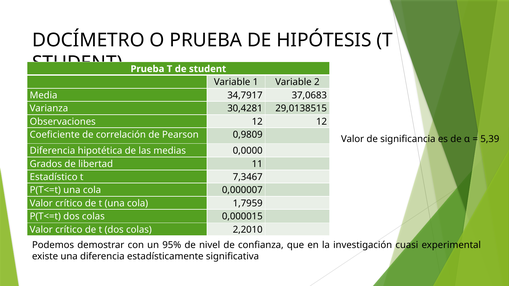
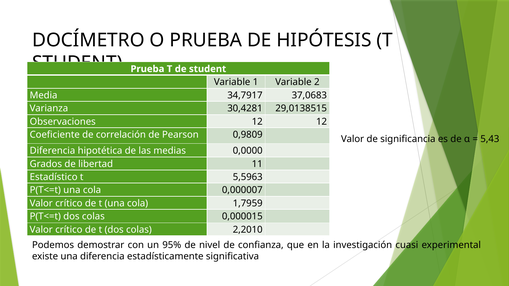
5,39: 5,39 -> 5,43
7,3467: 7,3467 -> 5,5963
